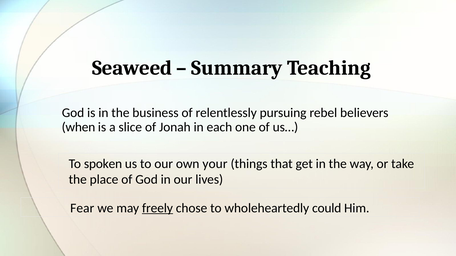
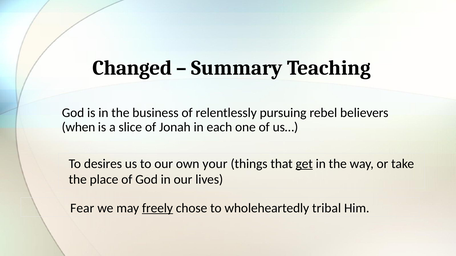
Seaweed: Seaweed -> Changed
spoken: spoken -> desires
get underline: none -> present
could: could -> tribal
